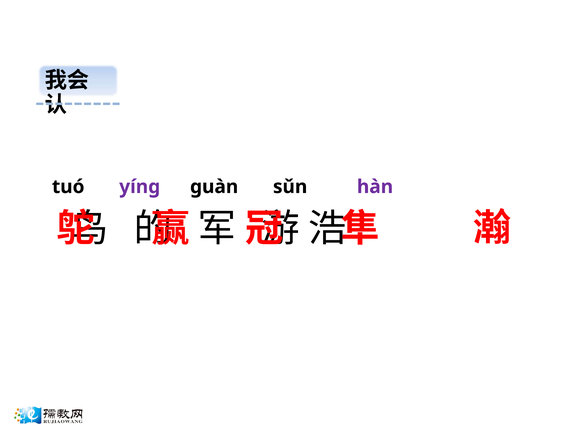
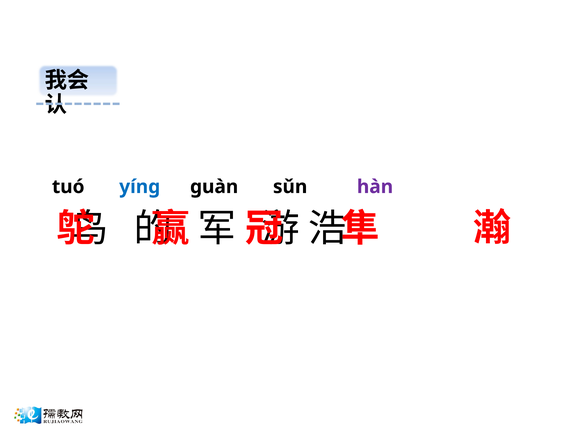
yíng colour: purple -> blue
